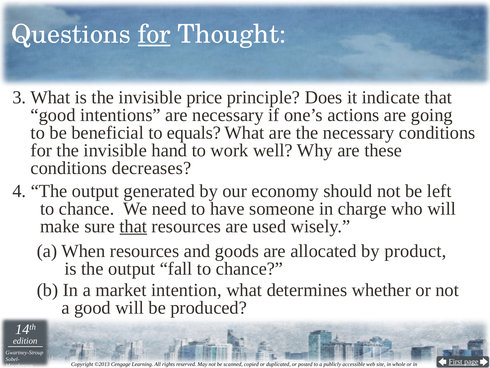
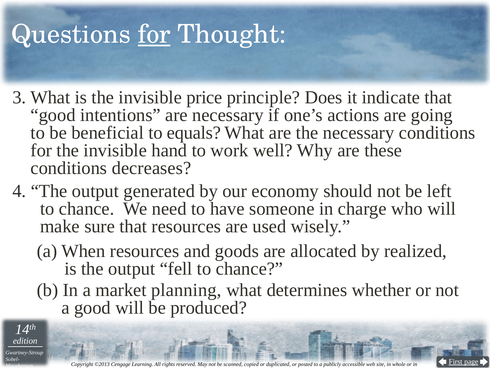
that at (133, 226) underline: present -> none
product: product -> realized
fall: fall -> fell
intention: intention -> planning
